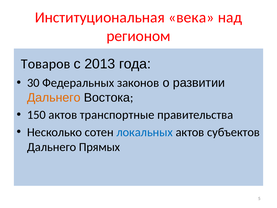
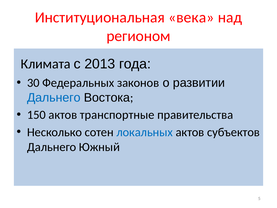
Товаров: Товаров -> Климата
Дальнего at (54, 98) colour: orange -> blue
Прямых: Прямых -> Южный
